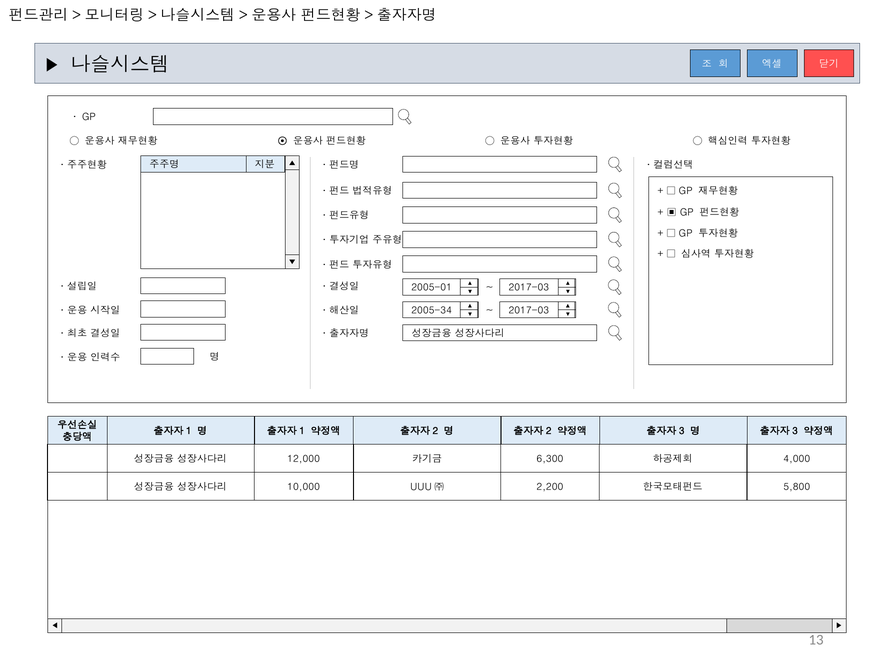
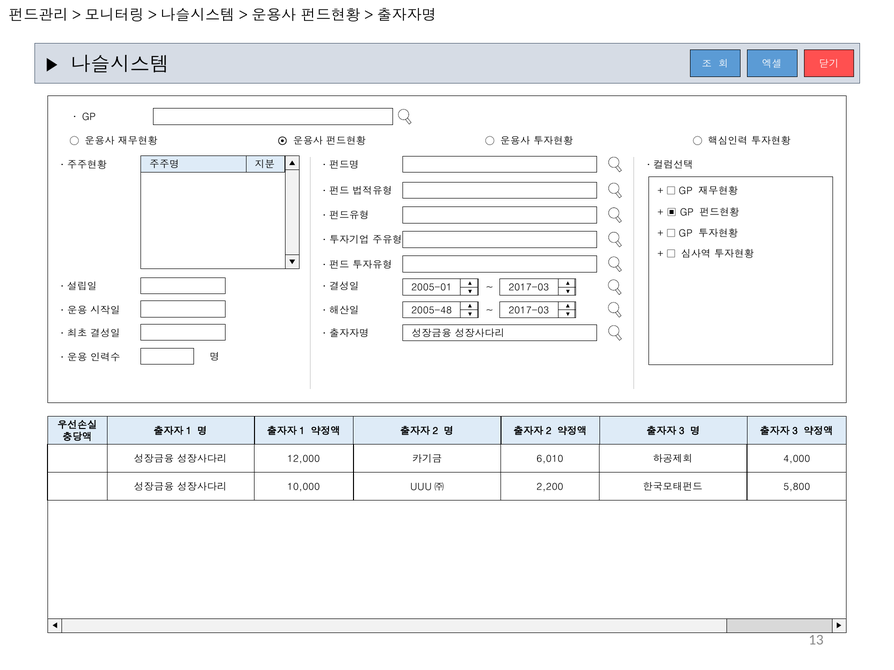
2005-34: 2005-34 -> 2005-48
6,300: 6,300 -> 6,010
